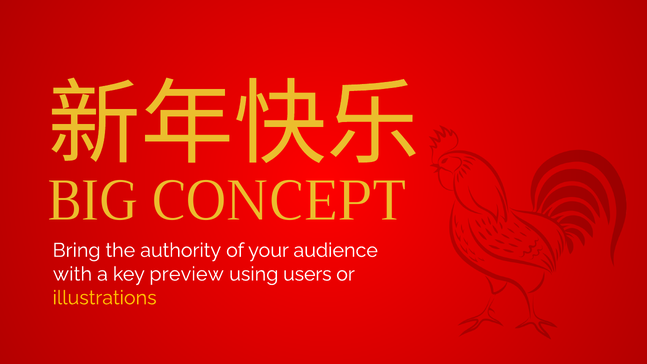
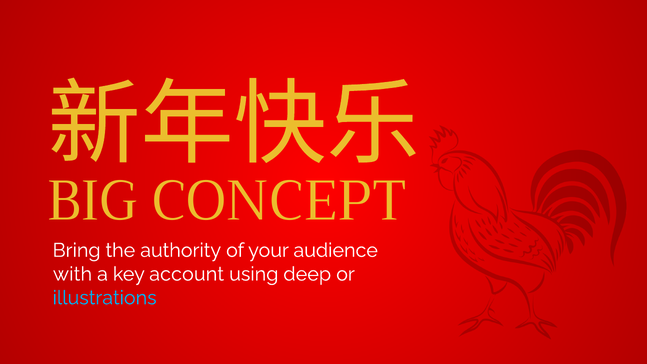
preview: preview -> account
users: users -> deep
illustrations colour: yellow -> light blue
